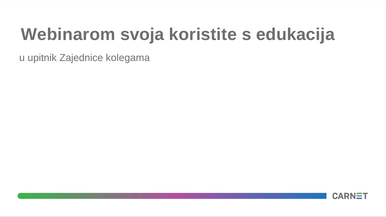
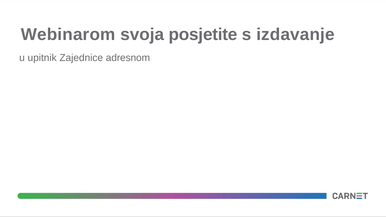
koristite: koristite -> posjetite
edukacija: edukacija -> izdavanje
kolegama: kolegama -> adresnom
